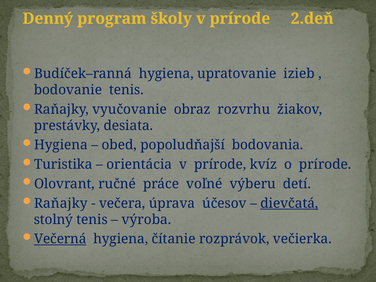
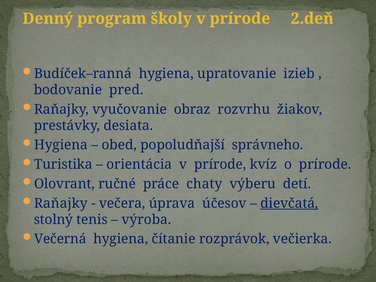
bodovanie tenis: tenis -> pred
bodovania: bodovania -> správneho
voľné: voľné -> chaty
Večerná underline: present -> none
